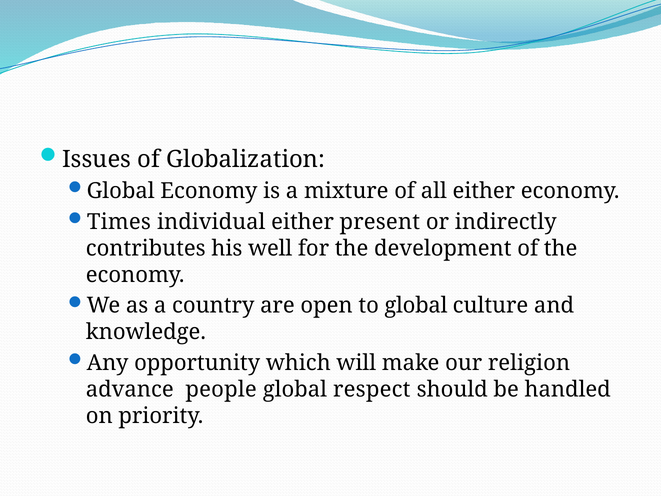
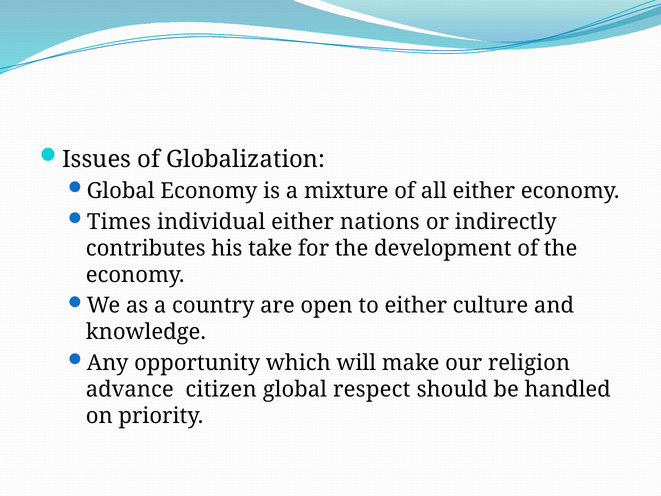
present: present -> nations
well: well -> take
to global: global -> either
people: people -> citizen
